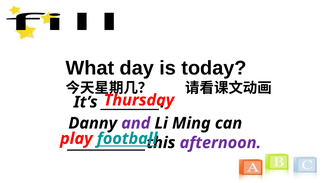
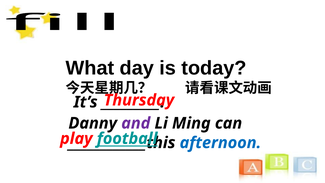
afternoon colour: purple -> blue
